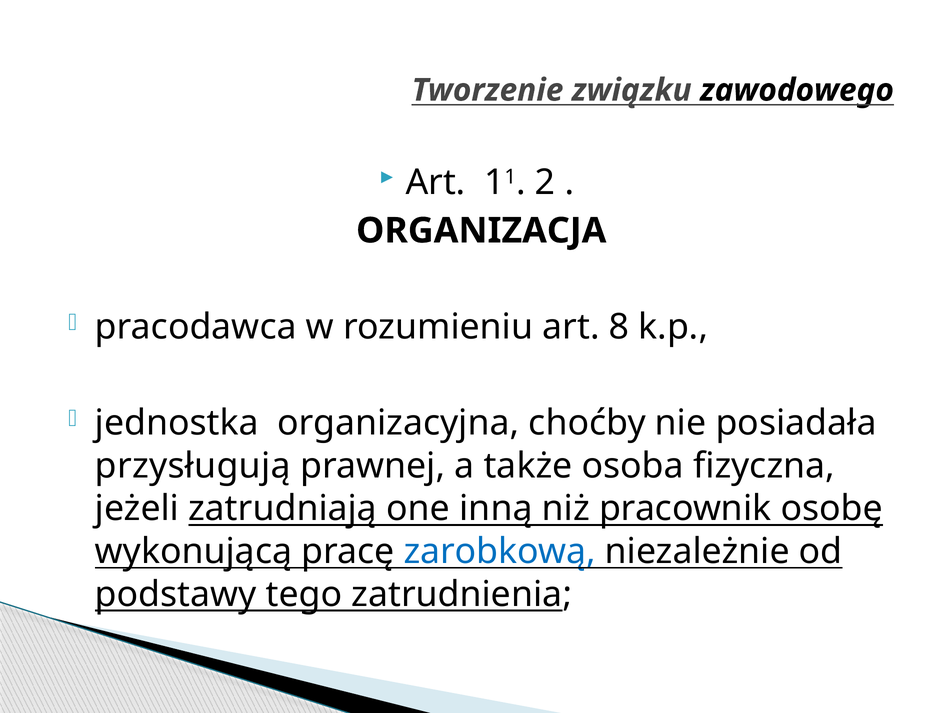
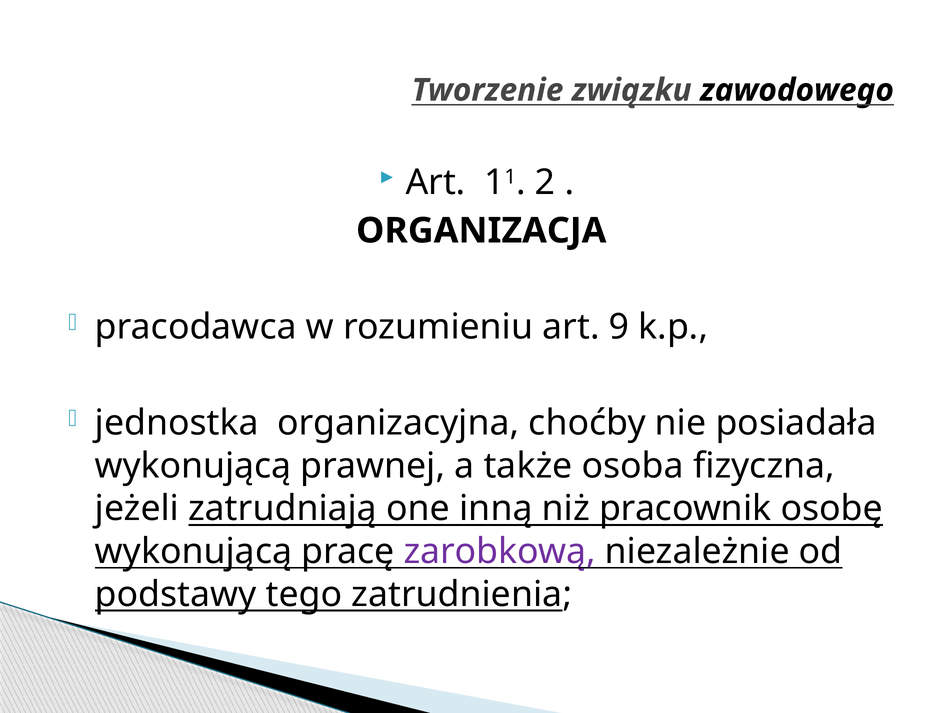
8: 8 -> 9
przysługują at (193, 466): przysługują -> wykonującą
zarobkową colour: blue -> purple
